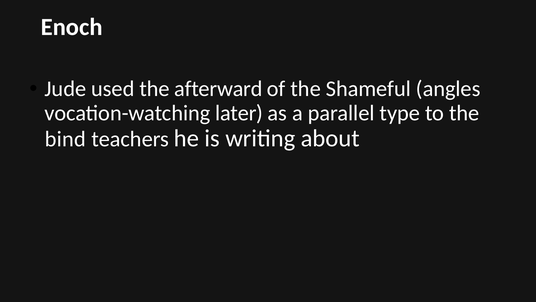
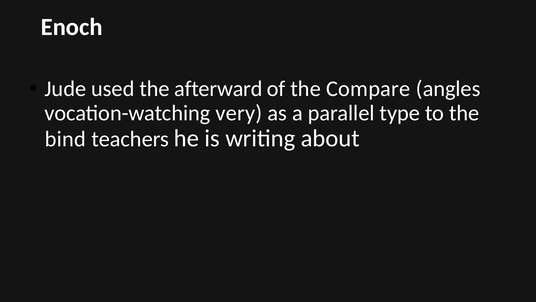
Shameful: Shameful -> Compare
later: later -> very
